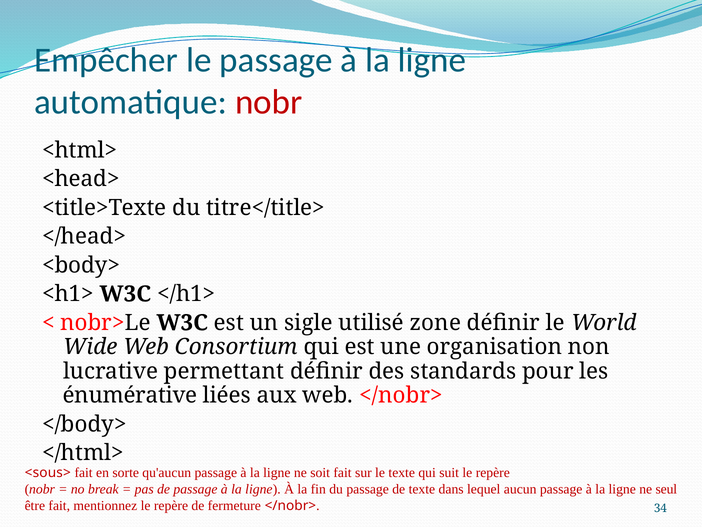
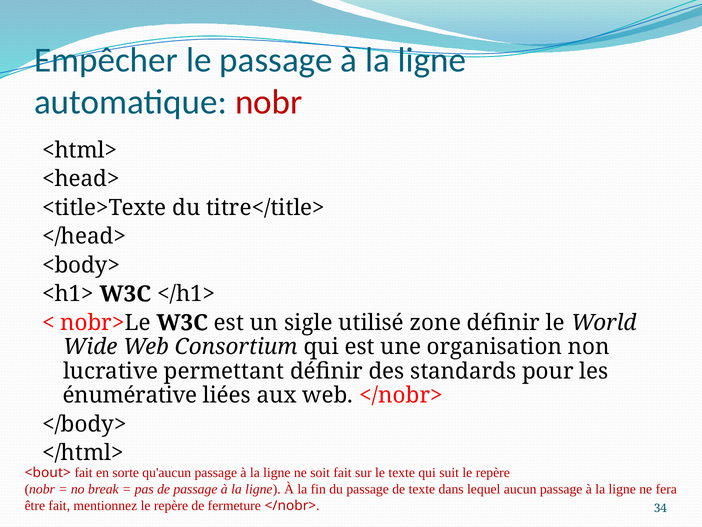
<sous>: <sous> -> <bout>
seul: seul -> fera
